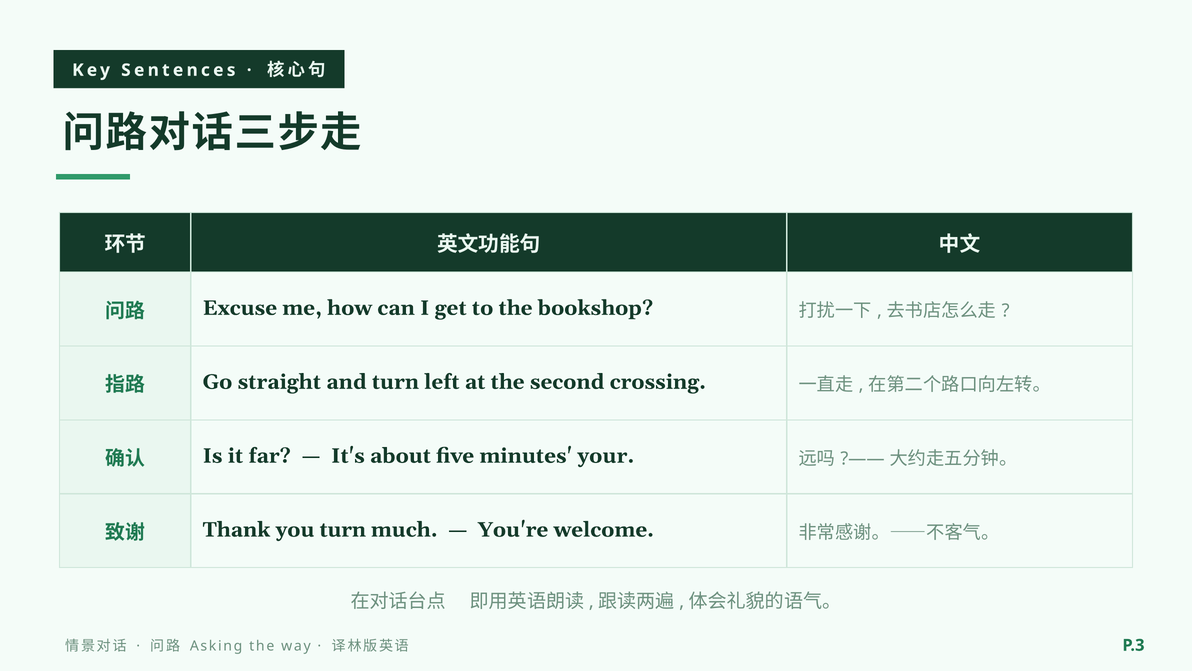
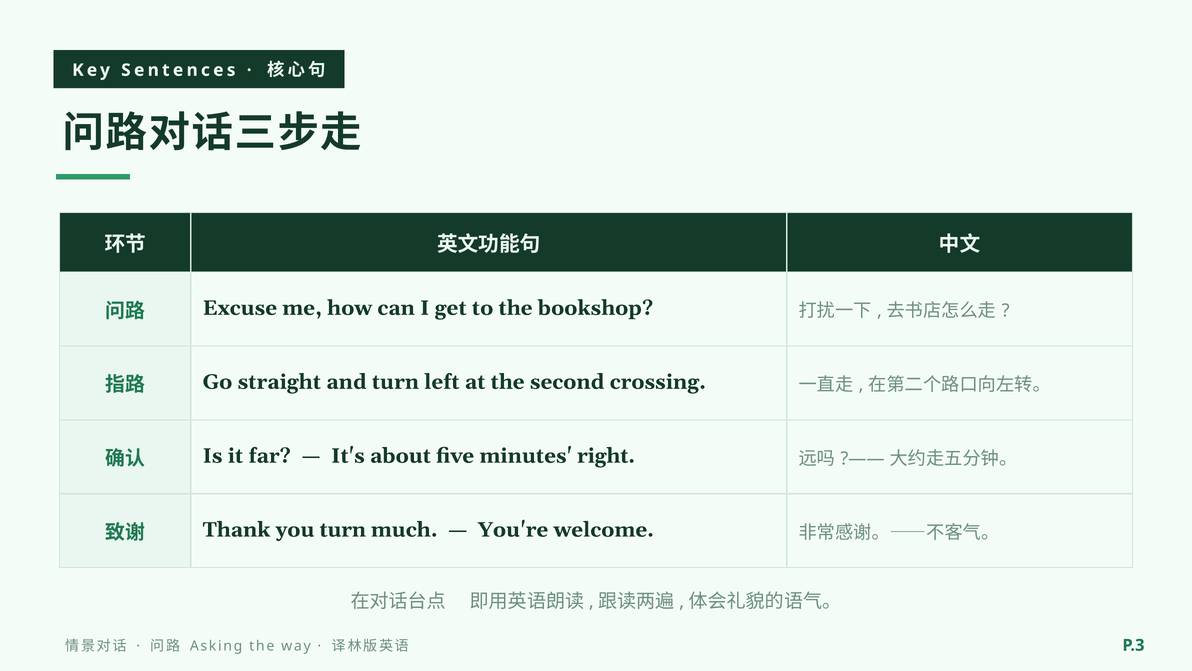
your: your -> right
